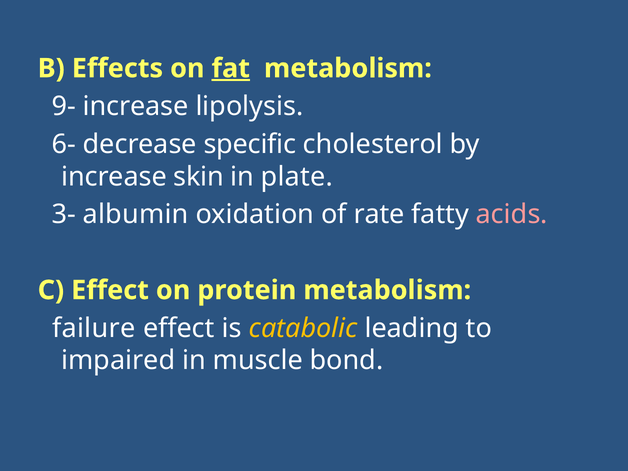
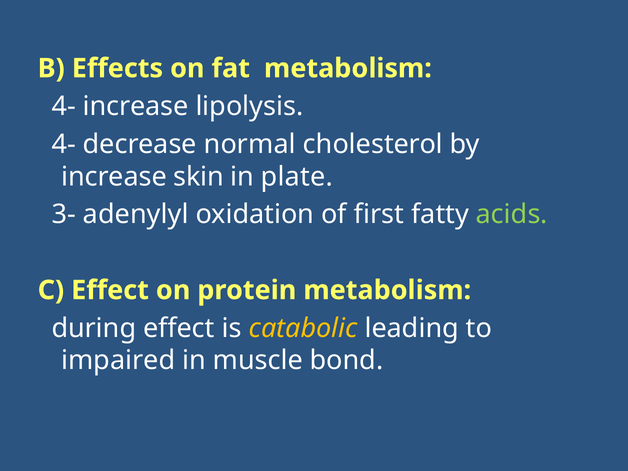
fat underline: present -> none
9- at (64, 106): 9- -> 4-
6- at (64, 144): 6- -> 4-
specific: specific -> normal
albumin: albumin -> adenylyl
rate: rate -> first
acids colour: pink -> light green
failure: failure -> during
